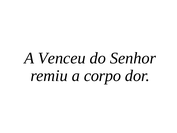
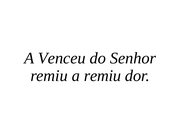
a corpo: corpo -> remiu
